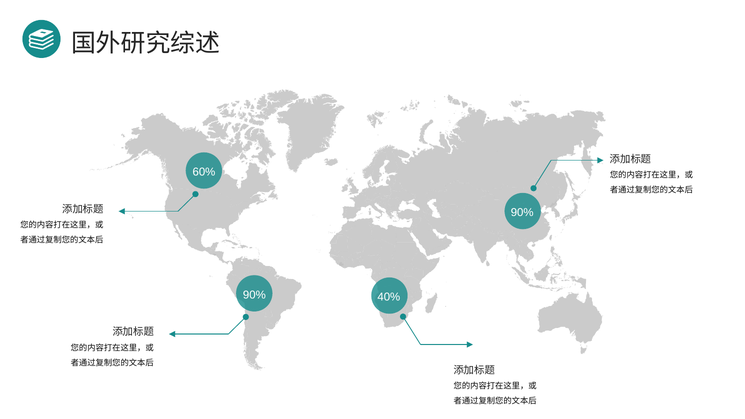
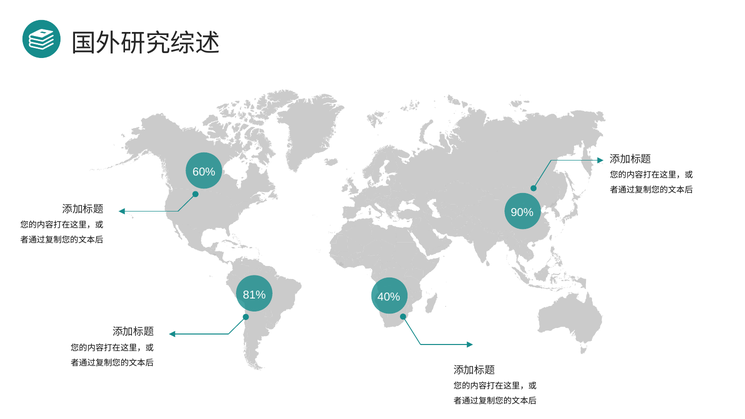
90% at (254, 295): 90% -> 81%
